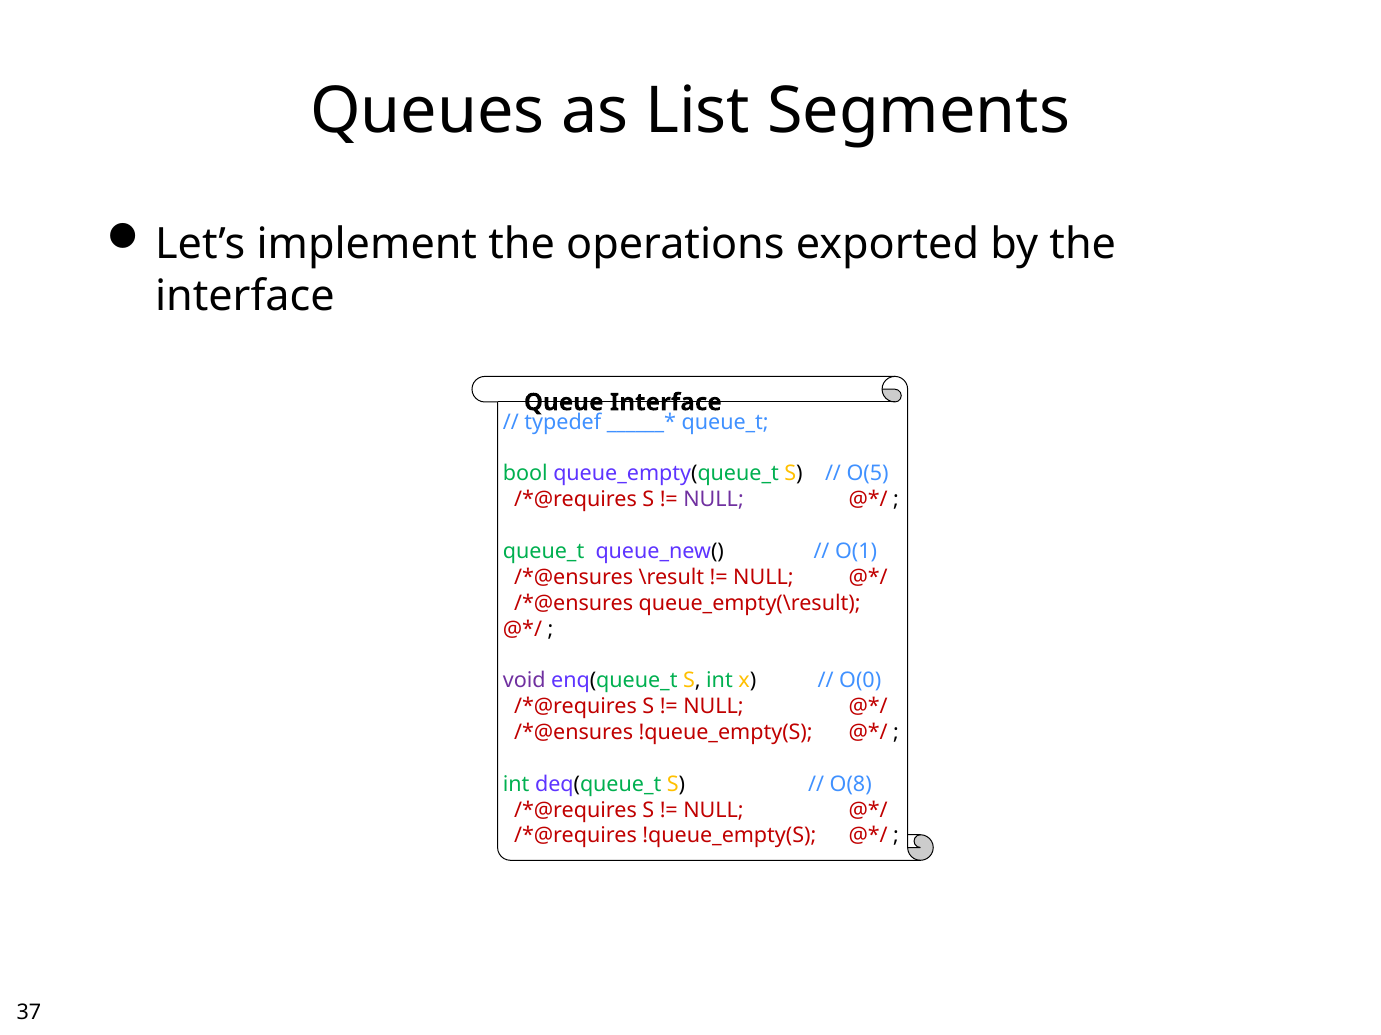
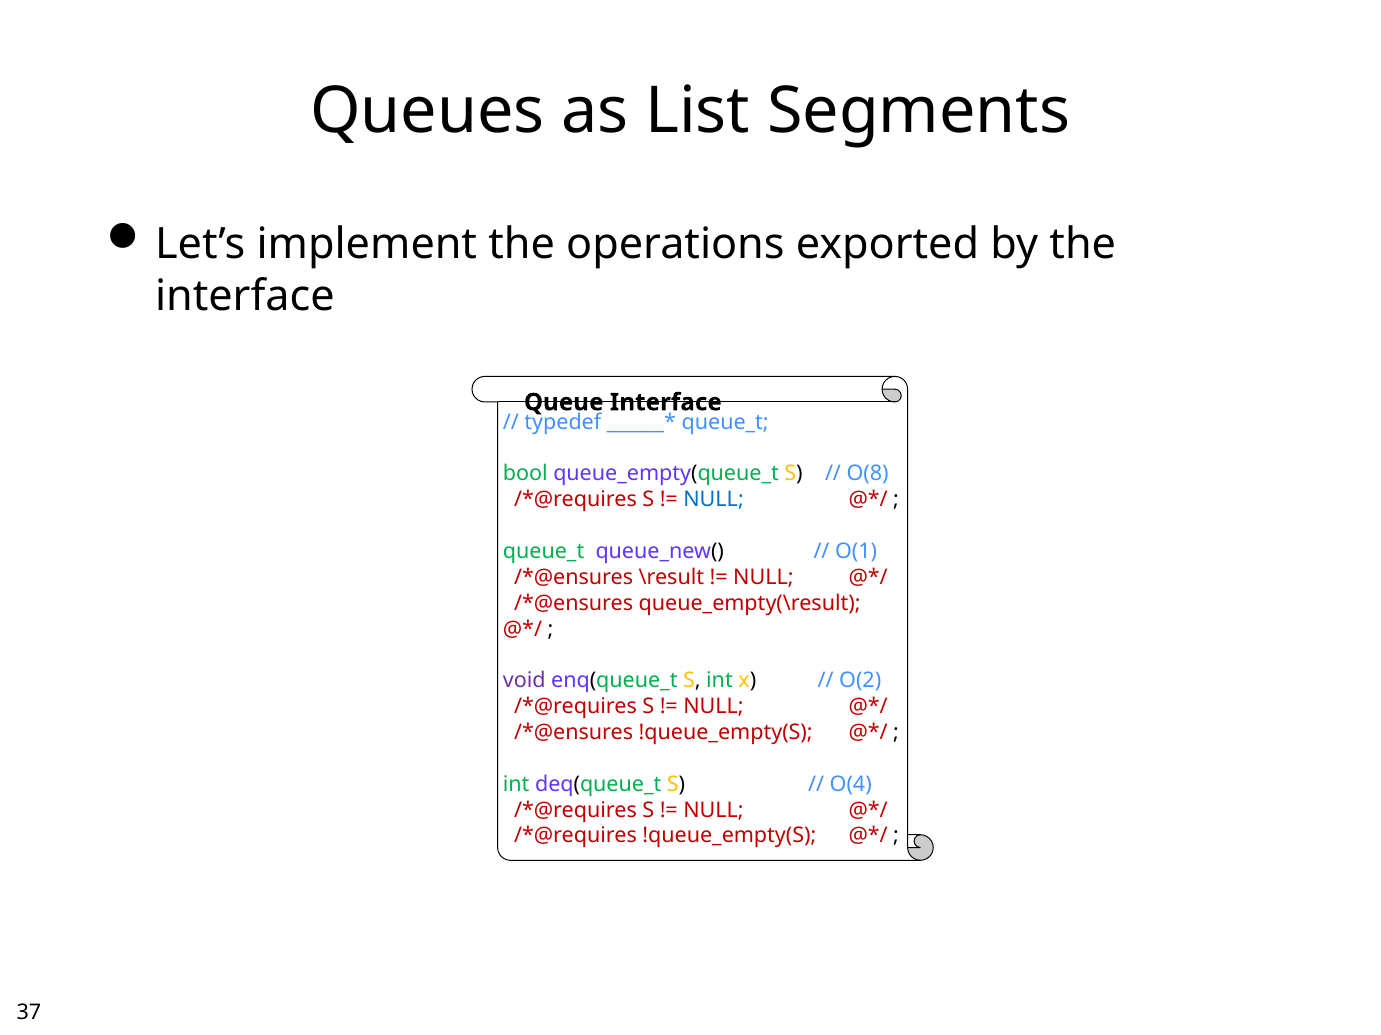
O(5: O(5 -> O(8
NULL at (714, 500) colour: purple -> blue
O(0: O(0 -> O(2
O(8: O(8 -> O(4
